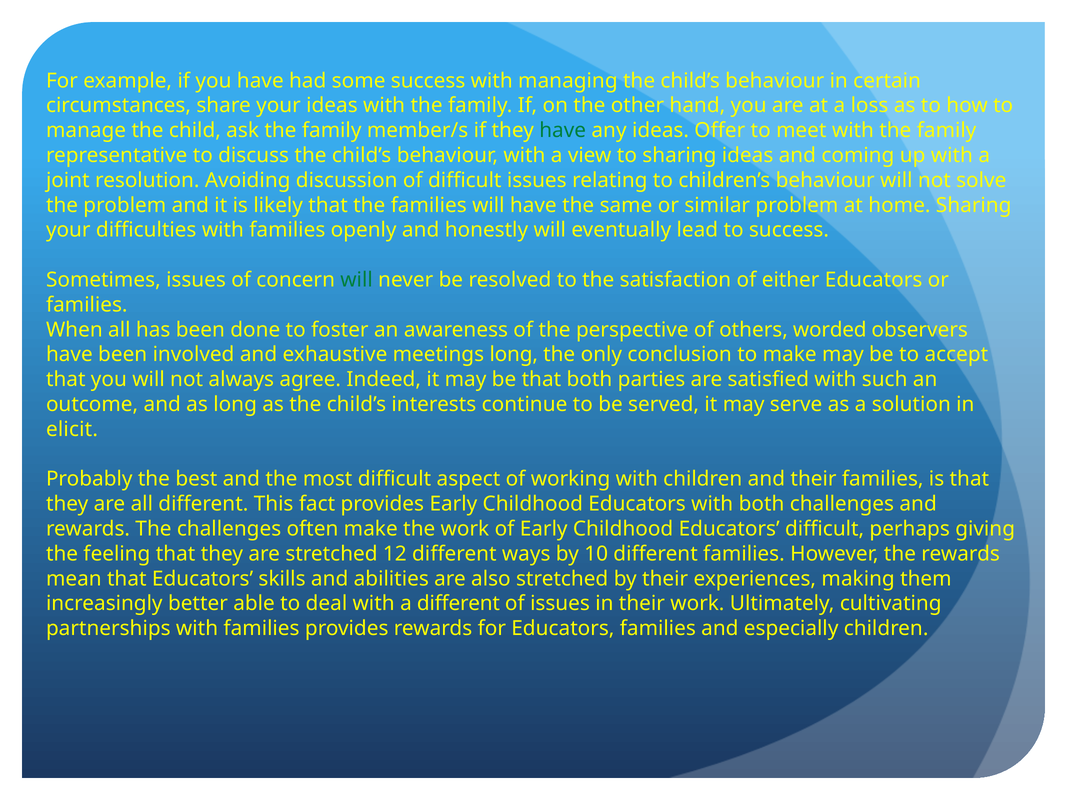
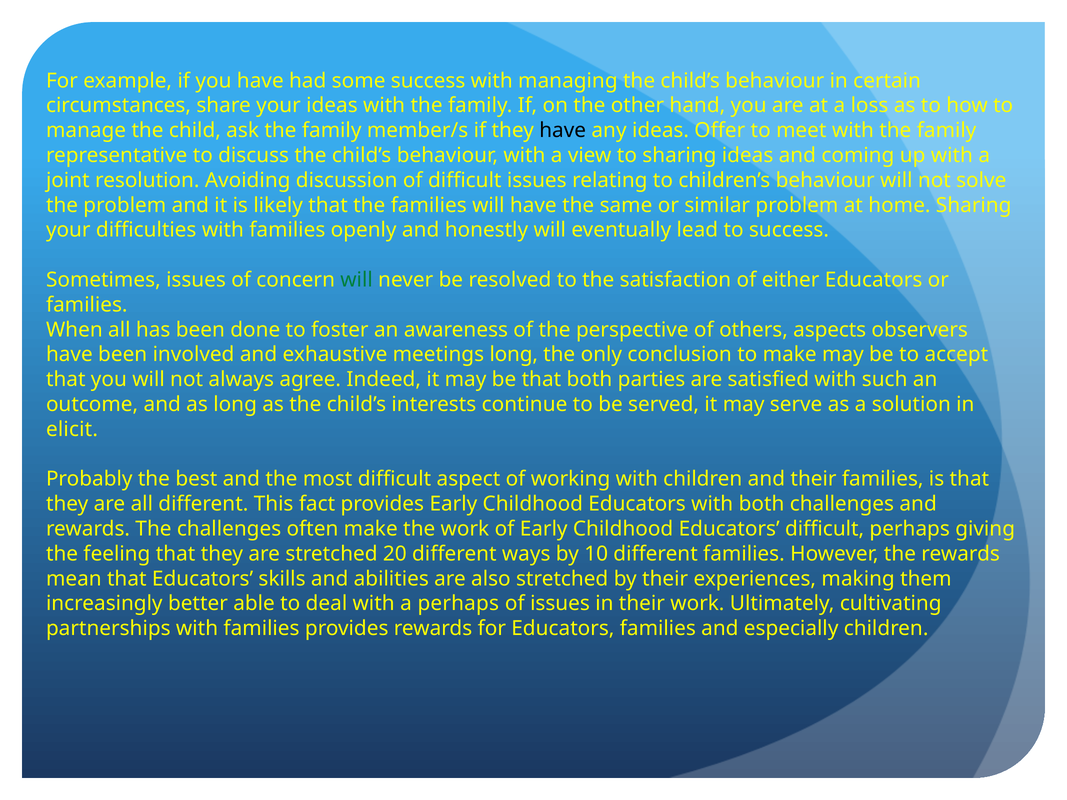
have at (563, 131) colour: green -> black
worded: worded -> aspects
12: 12 -> 20
a different: different -> perhaps
